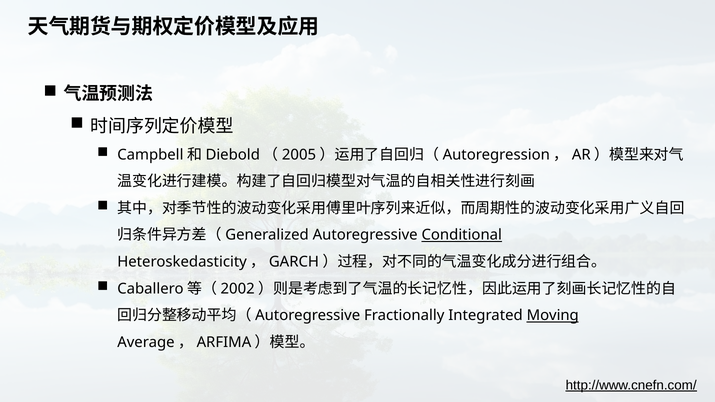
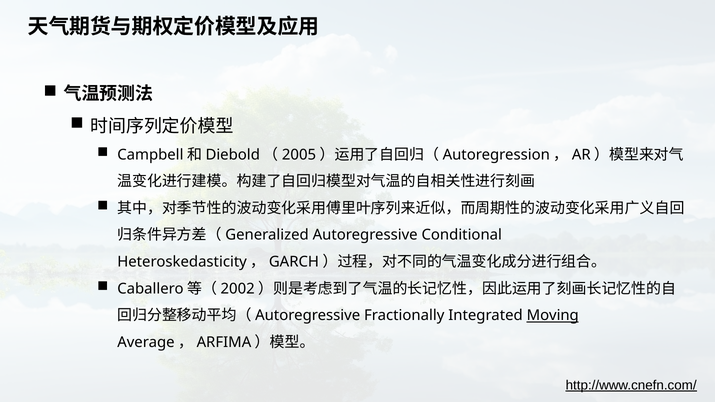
Conditional underline: present -> none
